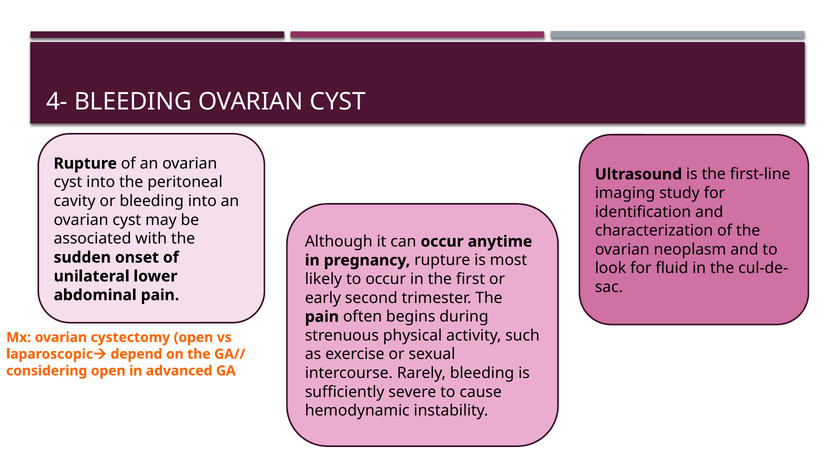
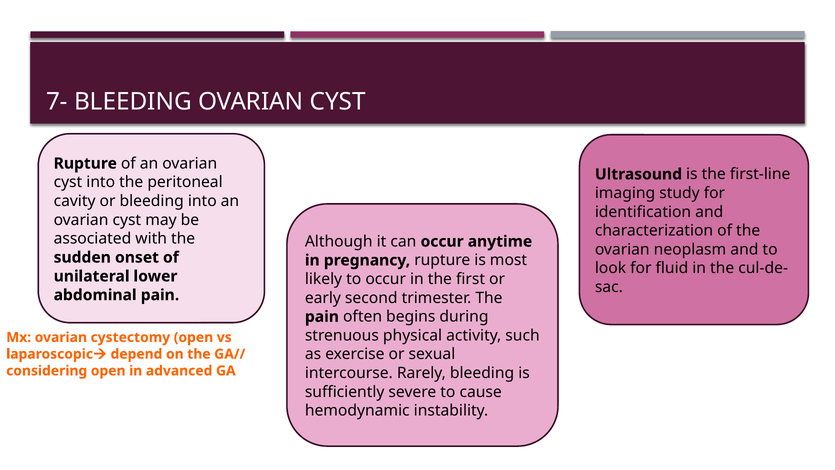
4-: 4- -> 7-
